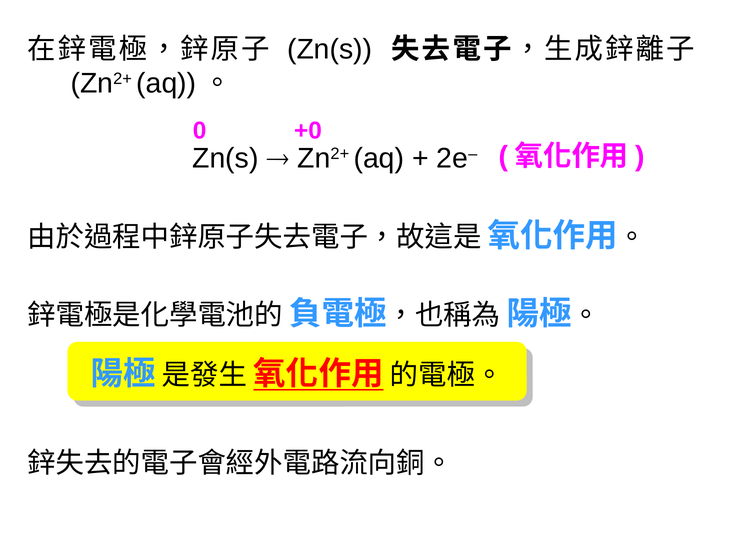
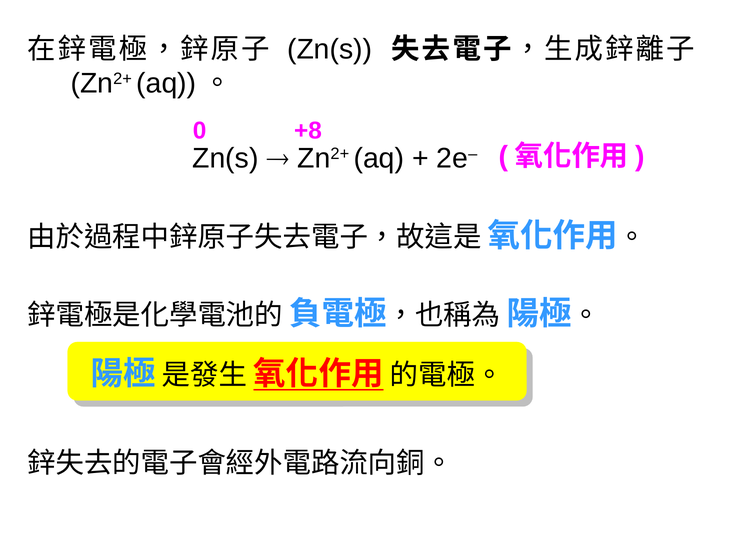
+0: +0 -> +8
